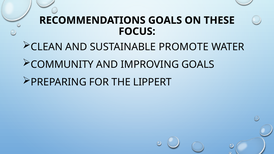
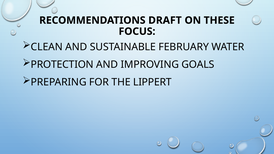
RECOMMENDATIONS GOALS: GOALS -> DRAFT
PROMOTE: PROMOTE -> FEBRUARY
COMMUNITY: COMMUNITY -> PROTECTION
